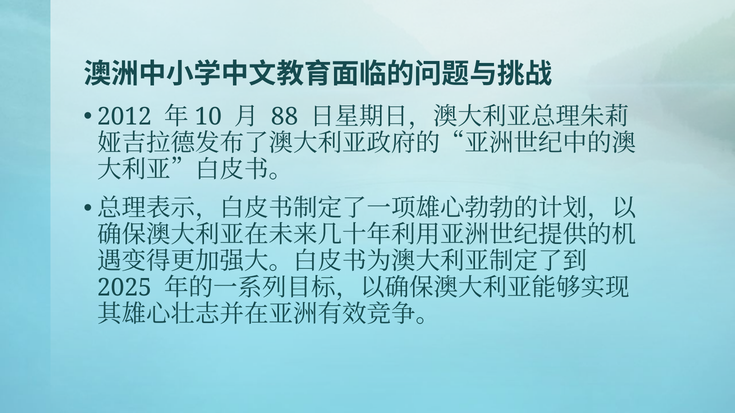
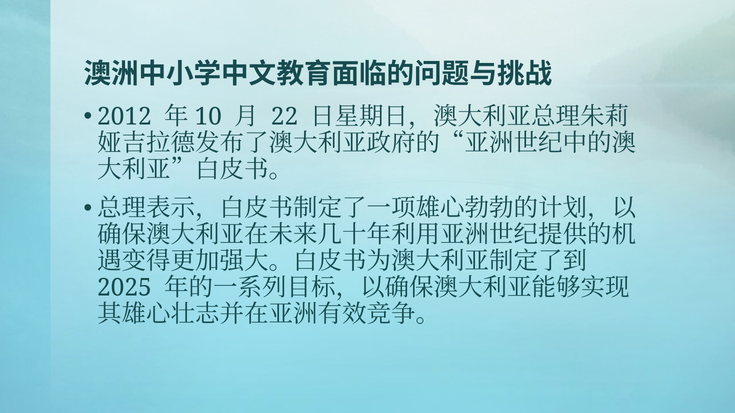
88: 88 -> 22
